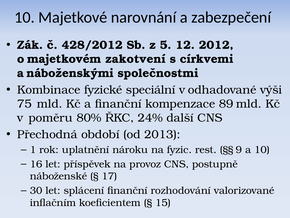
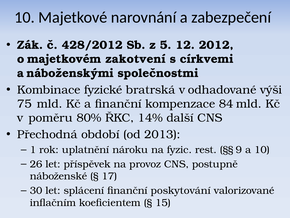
speciální: speciální -> bratrská
89: 89 -> 84
24%: 24% -> 14%
16: 16 -> 26
rozhodování: rozhodování -> poskytování
